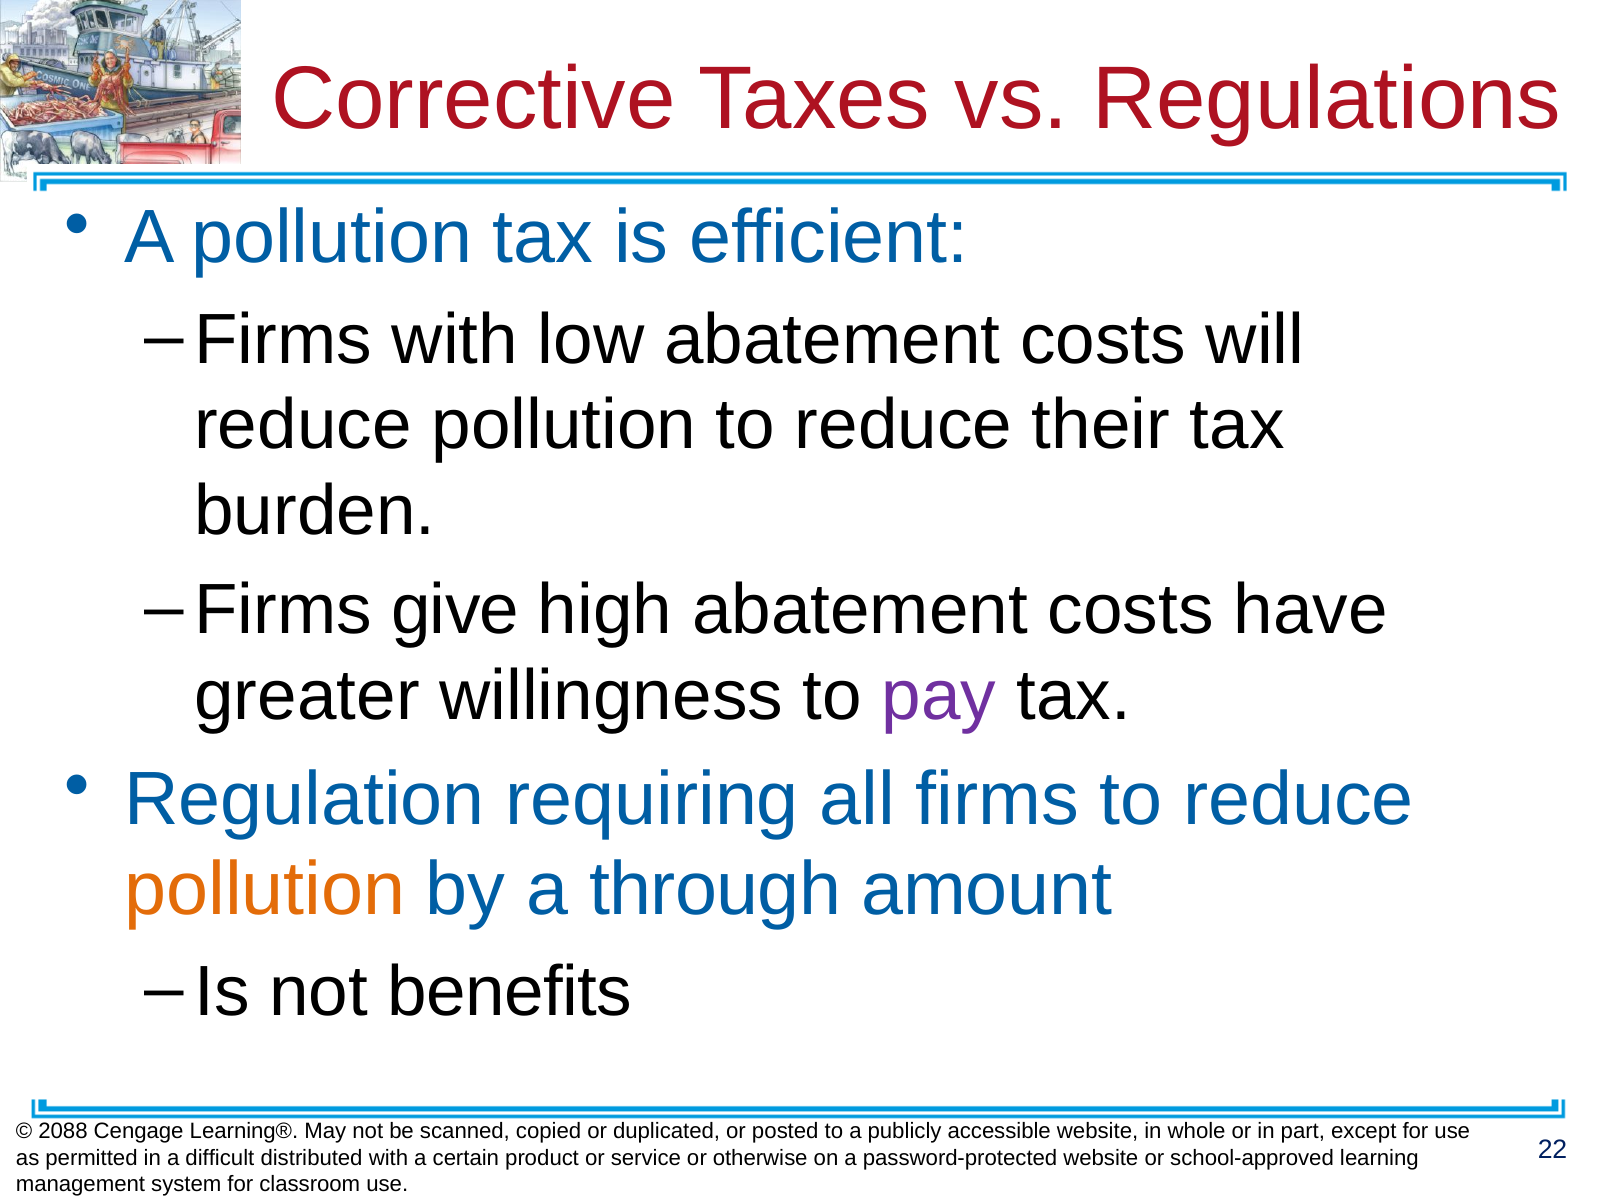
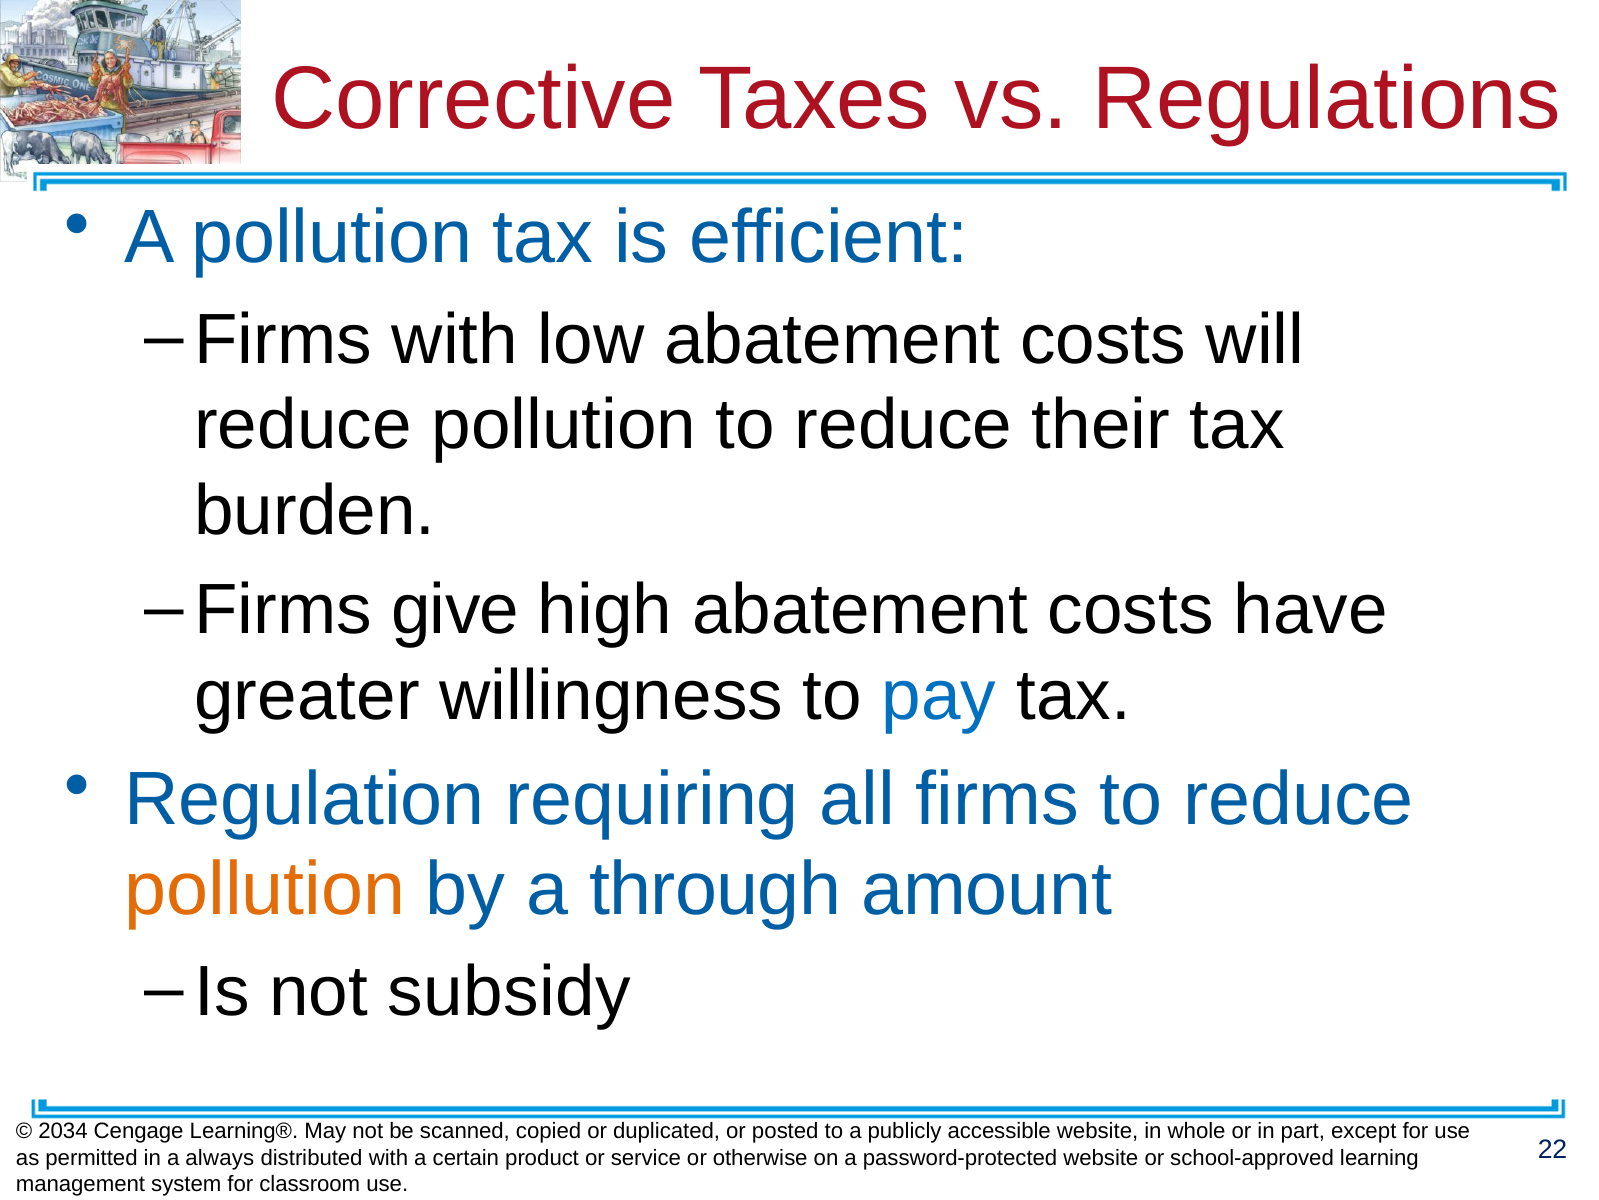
pay colour: purple -> blue
benefits: benefits -> subsidy
2088: 2088 -> 2034
difficult: difficult -> always
